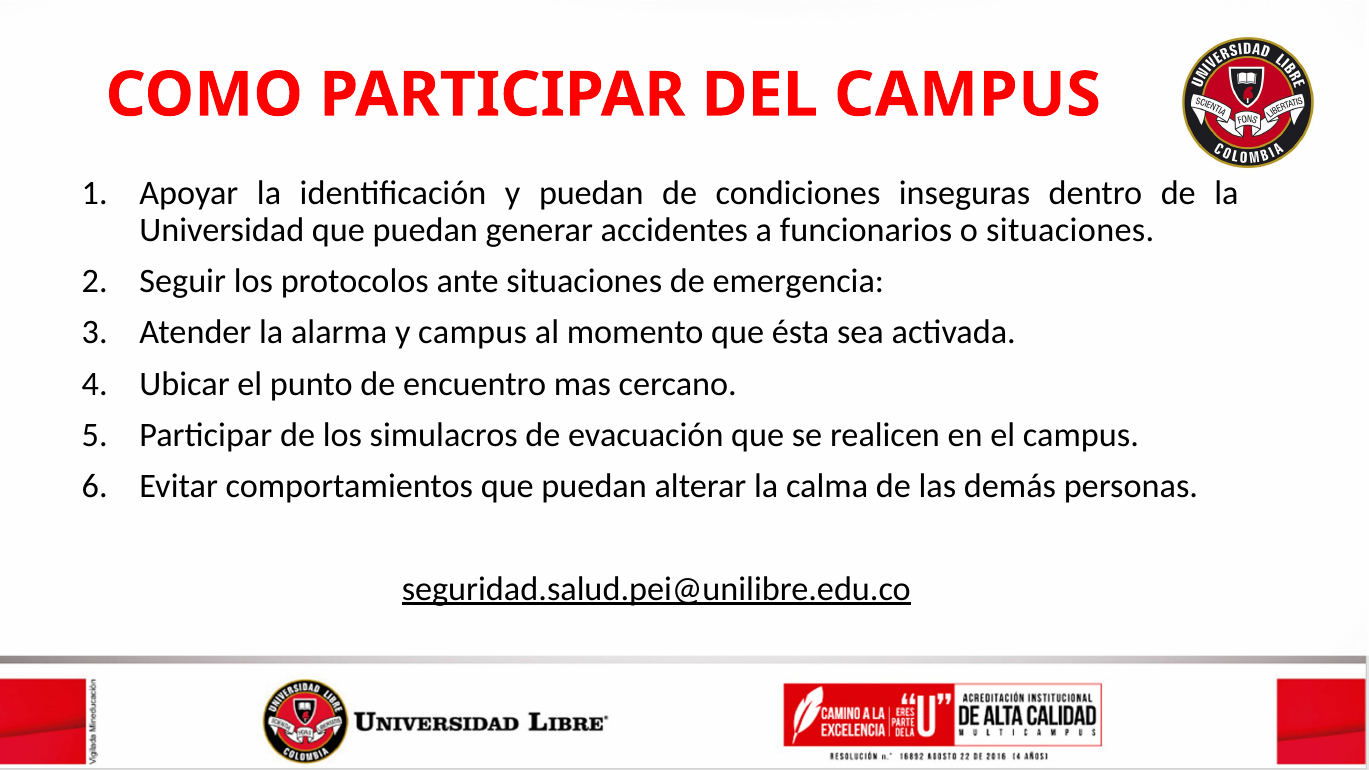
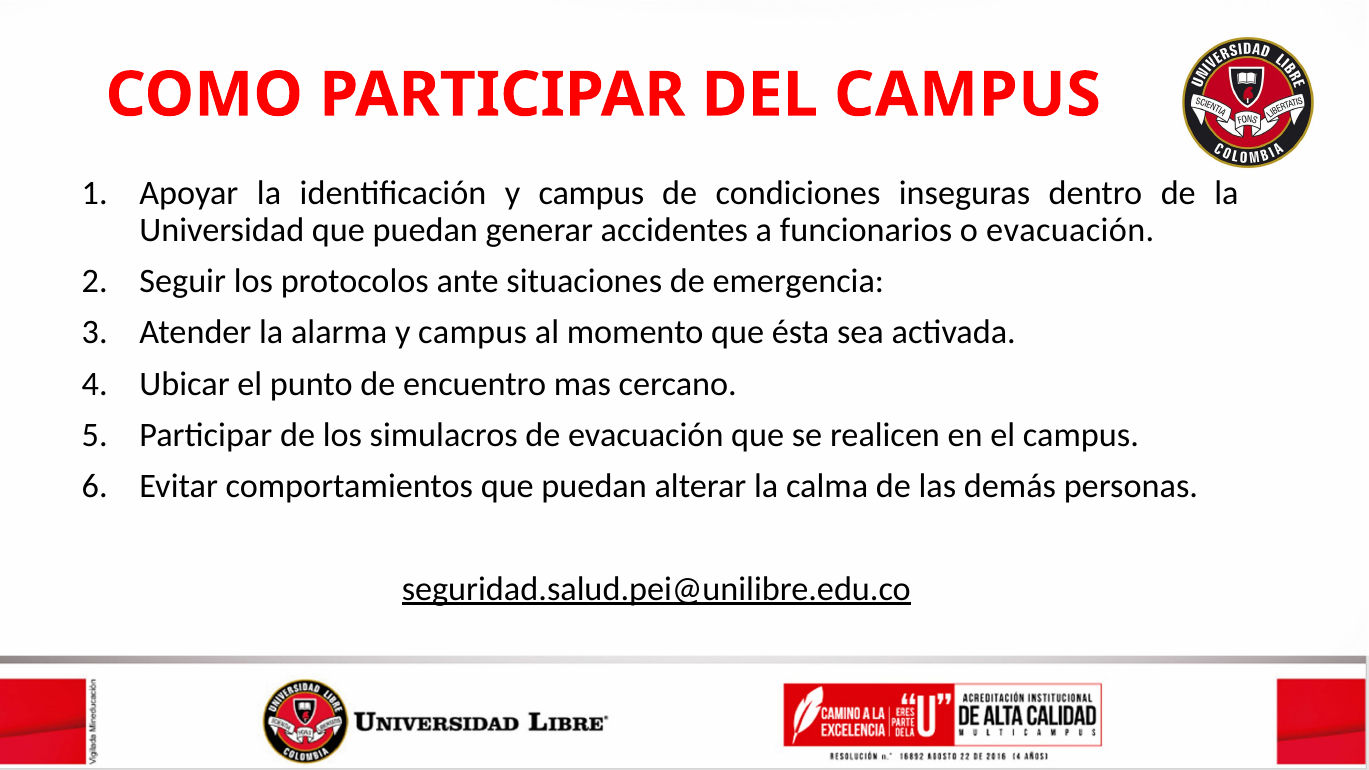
identificación y puedan: puedan -> campus
o situaciones: situaciones -> evacuación
